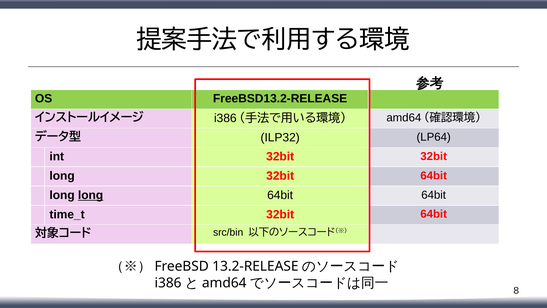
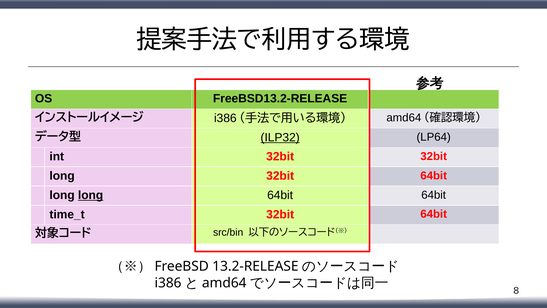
ILP32 underline: none -> present
